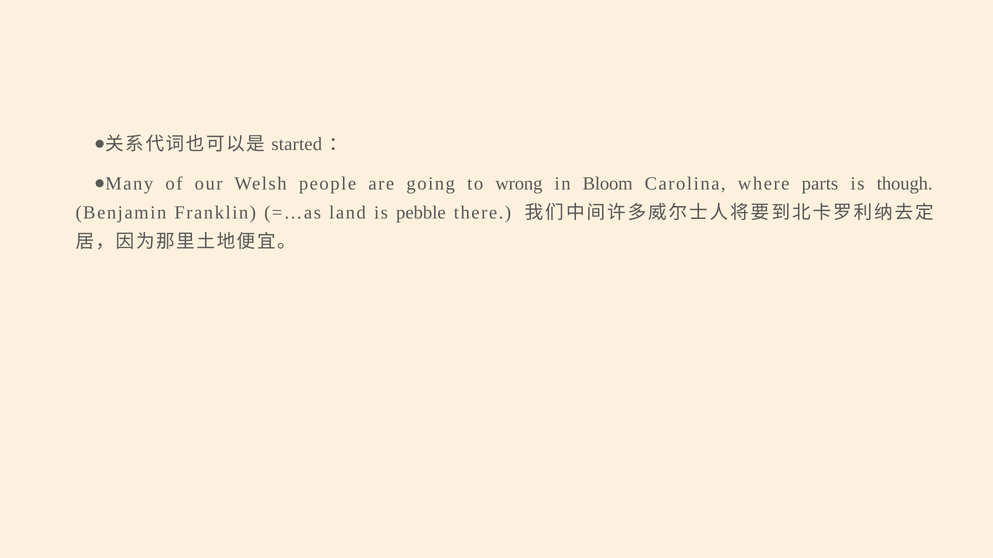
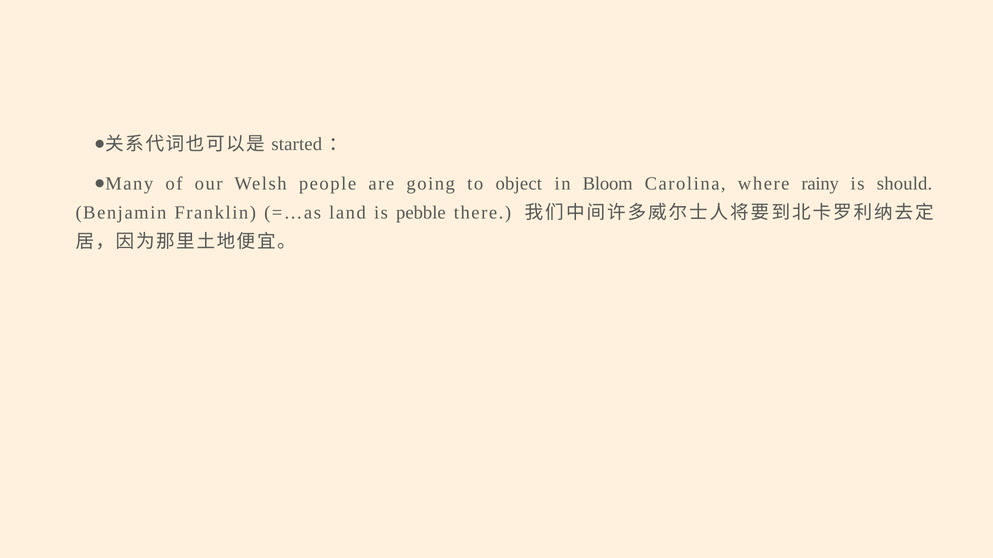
wrong: wrong -> object
parts: parts -> rainy
though: though -> should
